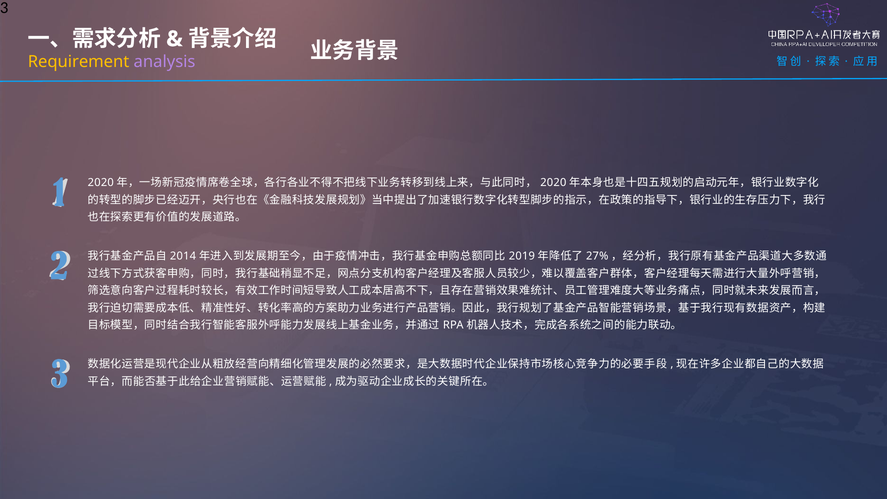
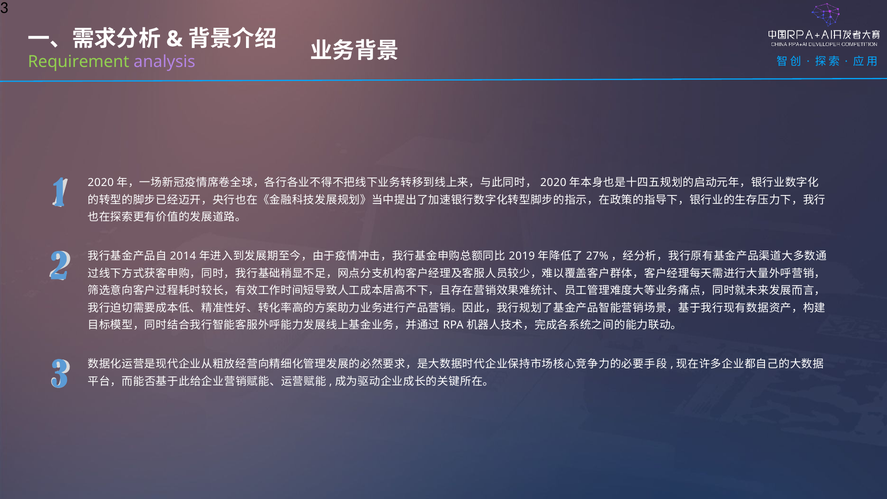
Requirement colour: yellow -> light green
